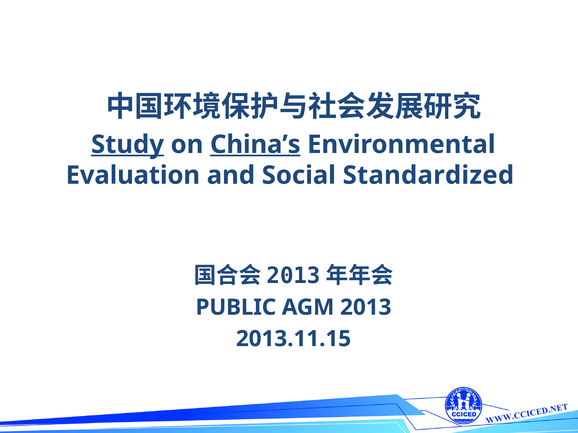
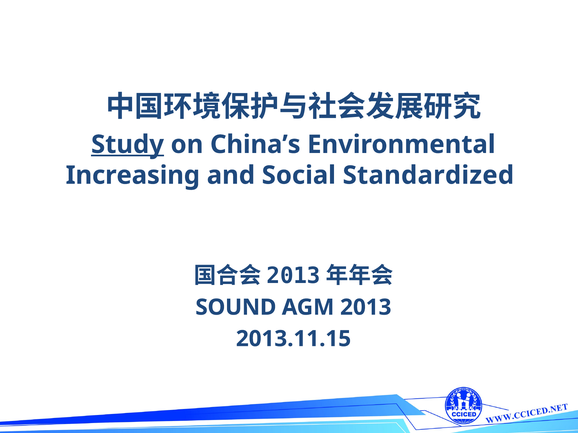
China’s underline: present -> none
Evaluation: Evaluation -> Increasing
PUBLIC: PUBLIC -> SOUND
